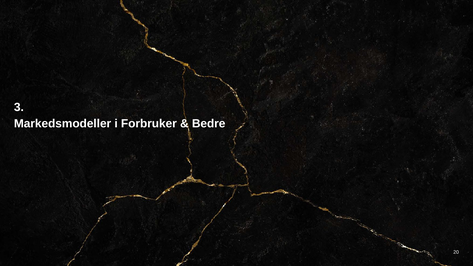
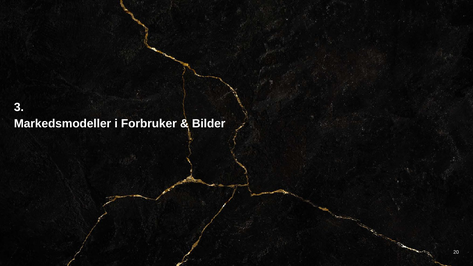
Bedre: Bedre -> Bilder
